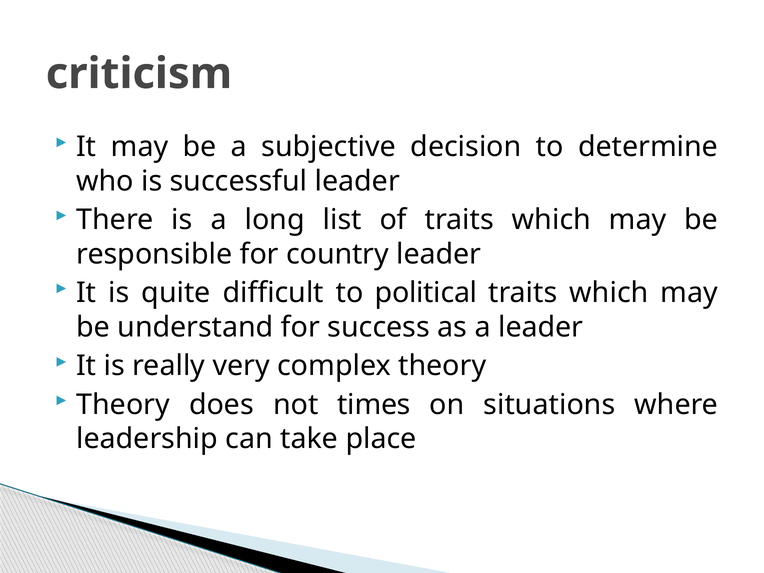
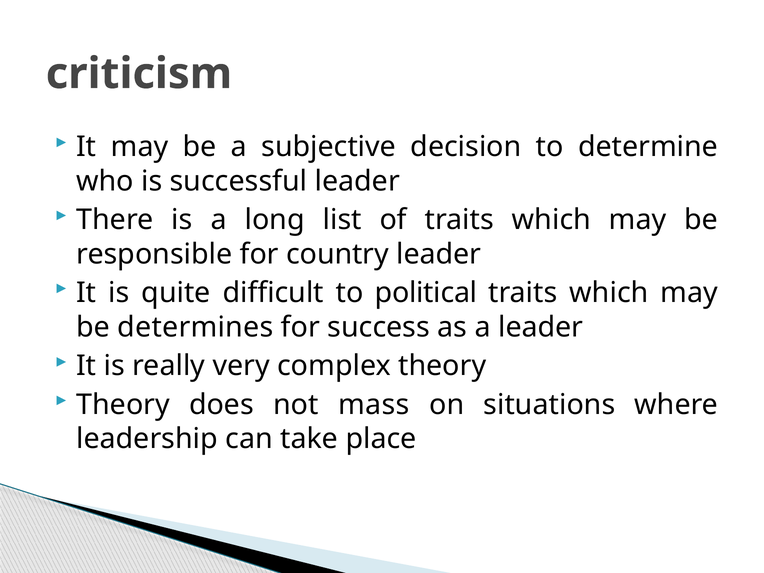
understand: understand -> determines
times: times -> mass
